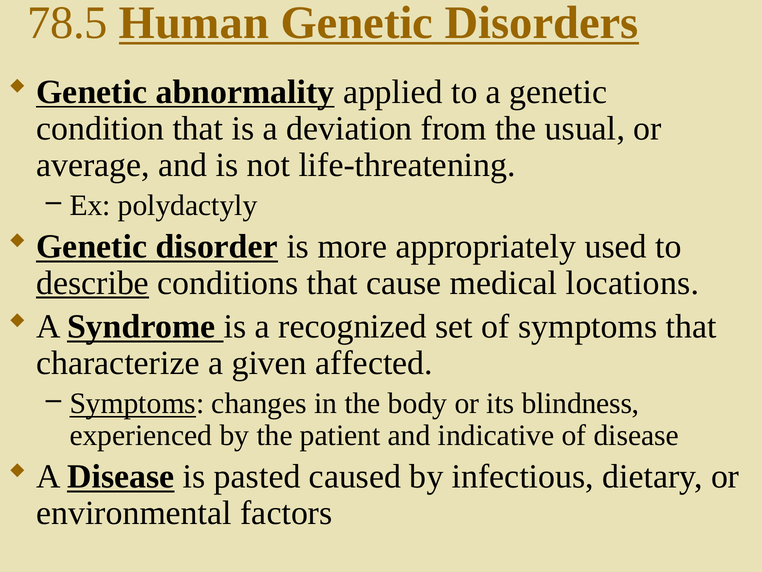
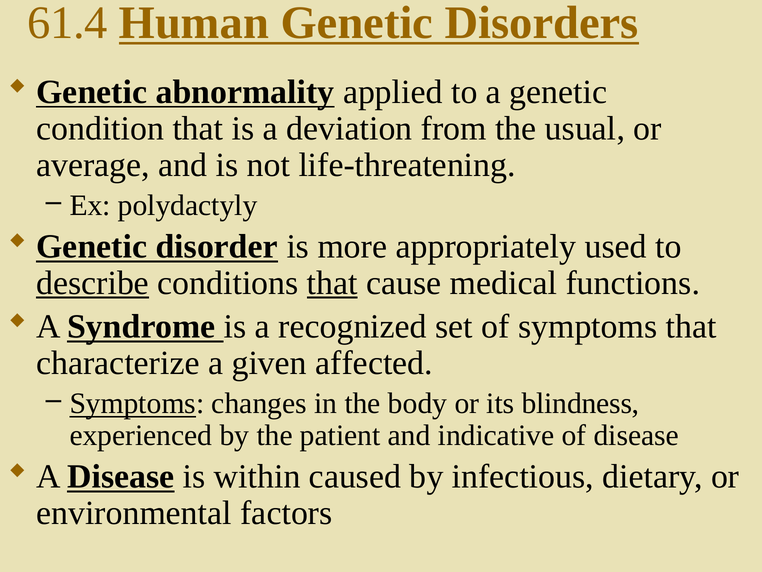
78.5: 78.5 -> 61.4
that at (332, 283) underline: none -> present
locations: locations -> functions
pasted: pasted -> within
